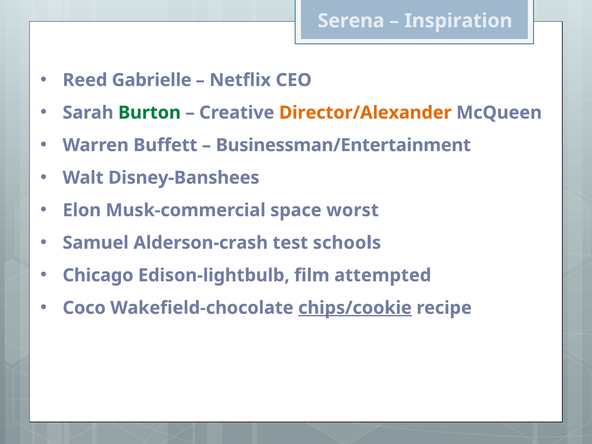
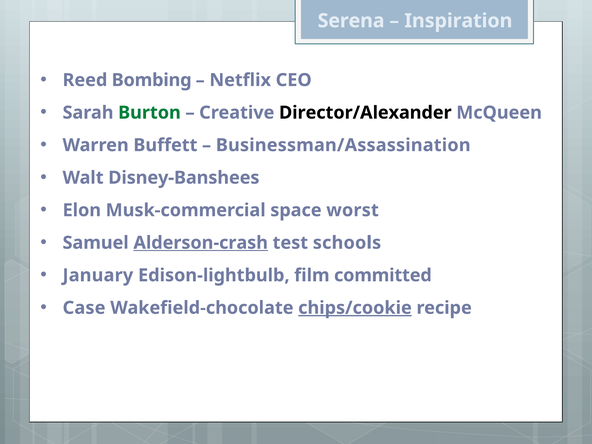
Gabrielle: Gabrielle -> Bombing
Director/Alexander colour: orange -> black
Businessman/Entertainment: Businessman/Entertainment -> Businessman/Assassination
Alderson-crash underline: none -> present
Chicago: Chicago -> January
attempted: attempted -> committed
Coco: Coco -> Case
